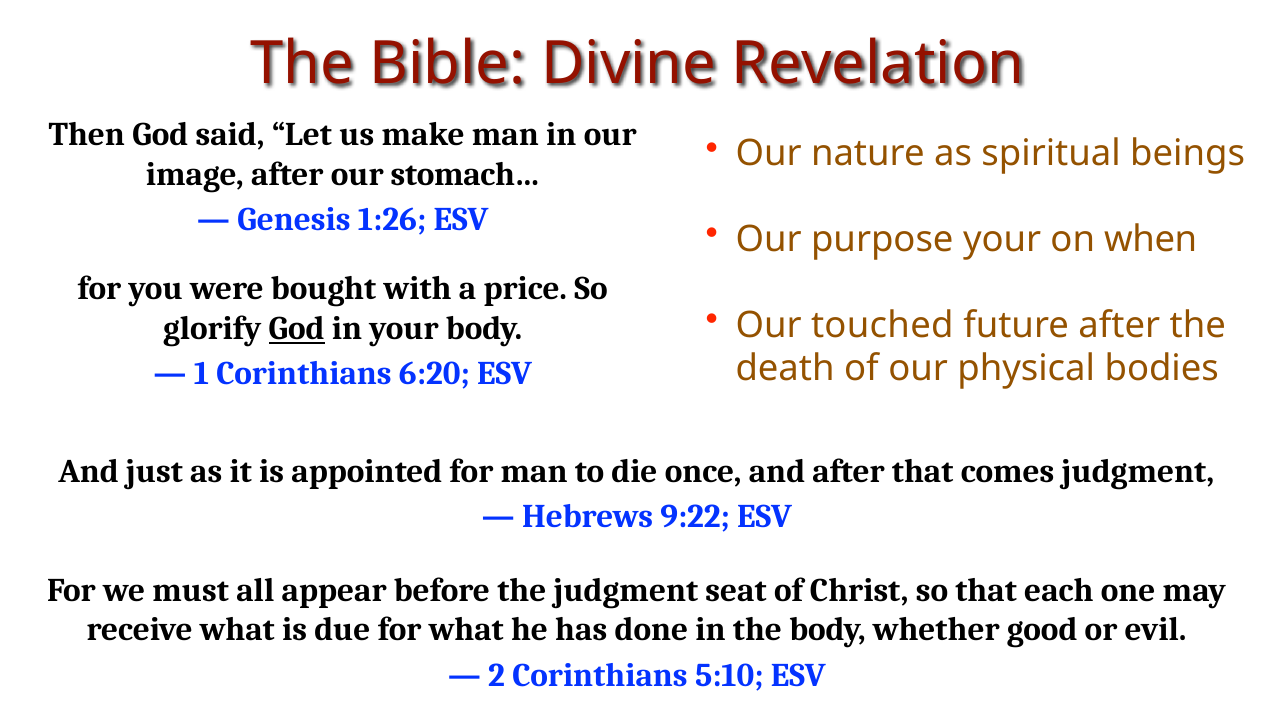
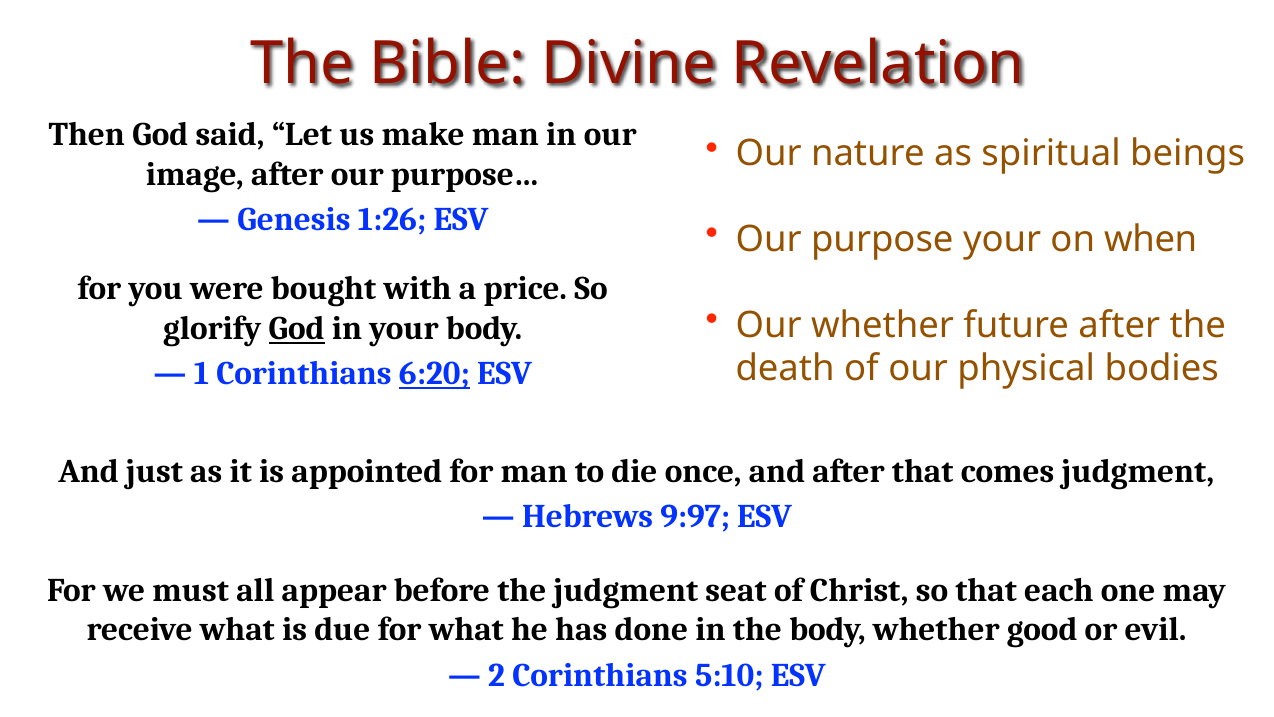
stomach…: stomach… -> purpose…
Our touched: touched -> whether
6:20 underline: none -> present
9:22: 9:22 -> 9:97
